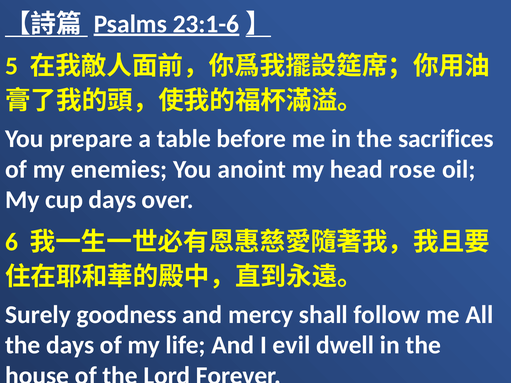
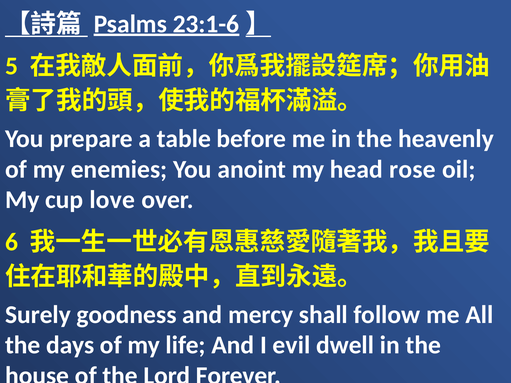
sacrifices: sacrifices -> heavenly
cup days: days -> love
